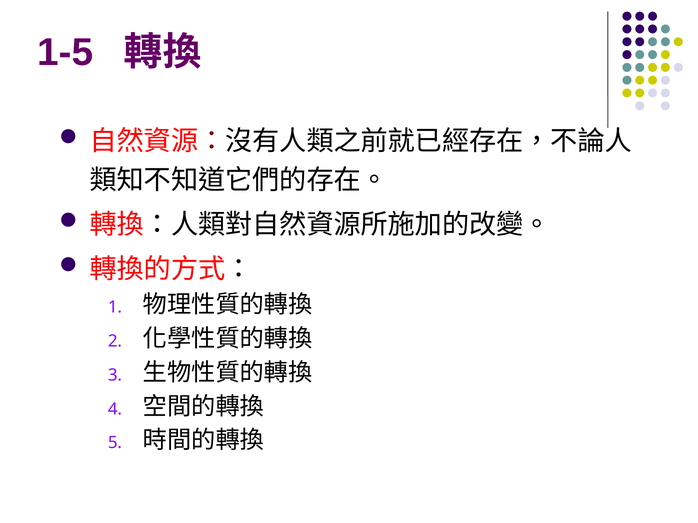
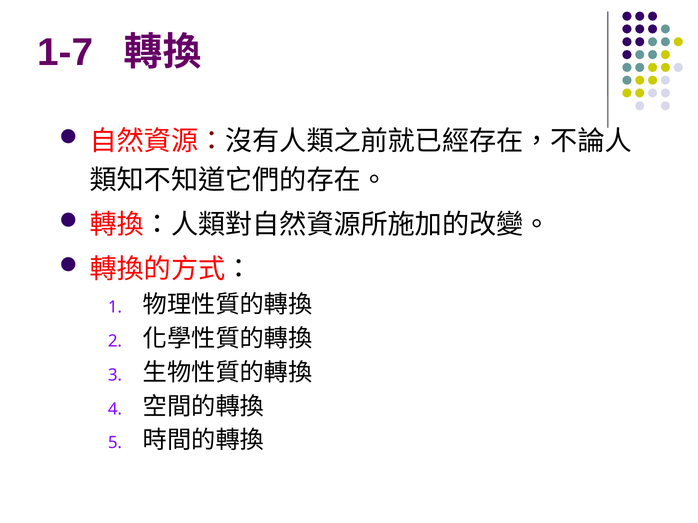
1-5: 1-5 -> 1-7
